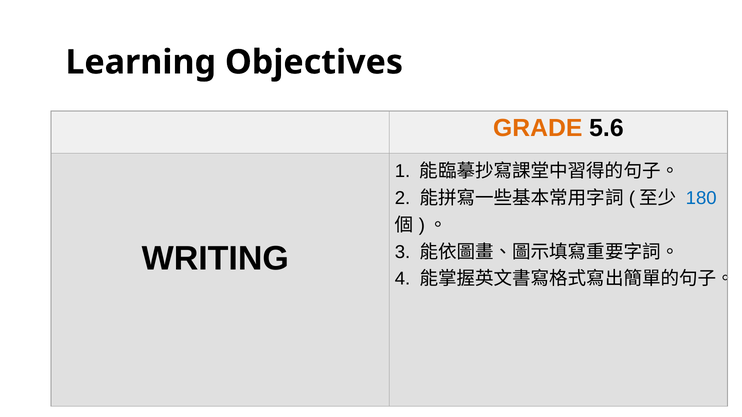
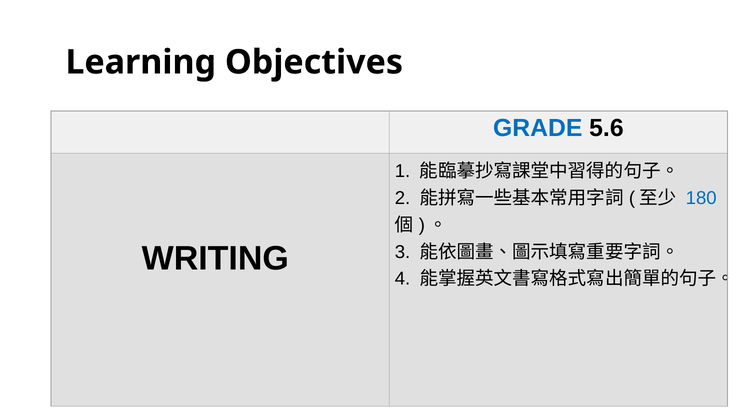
GRADE colour: orange -> blue
